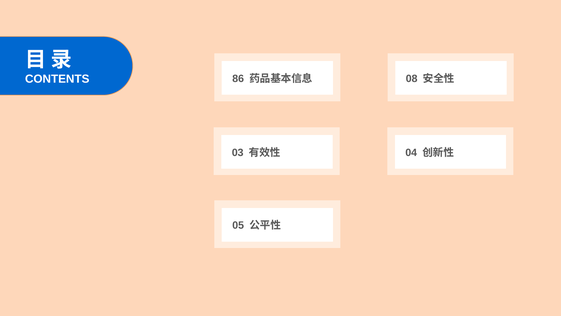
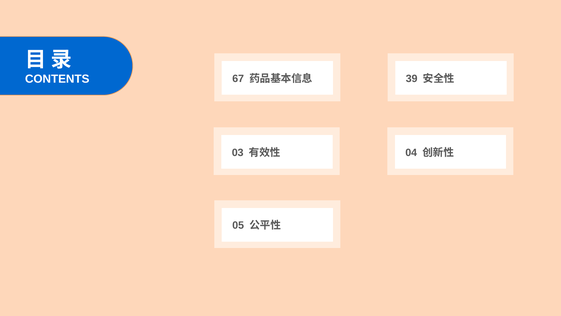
86: 86 -> 67
08: 08 -> 39
